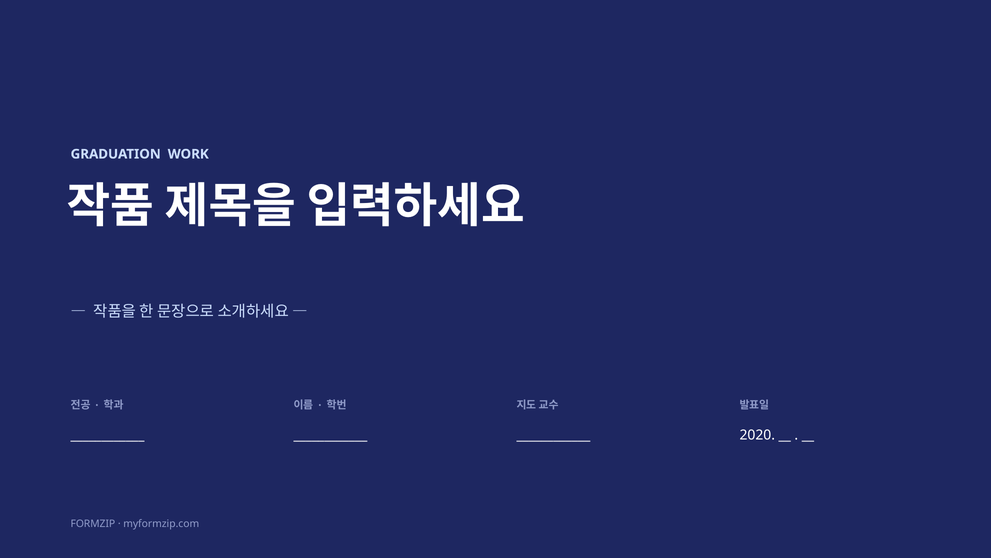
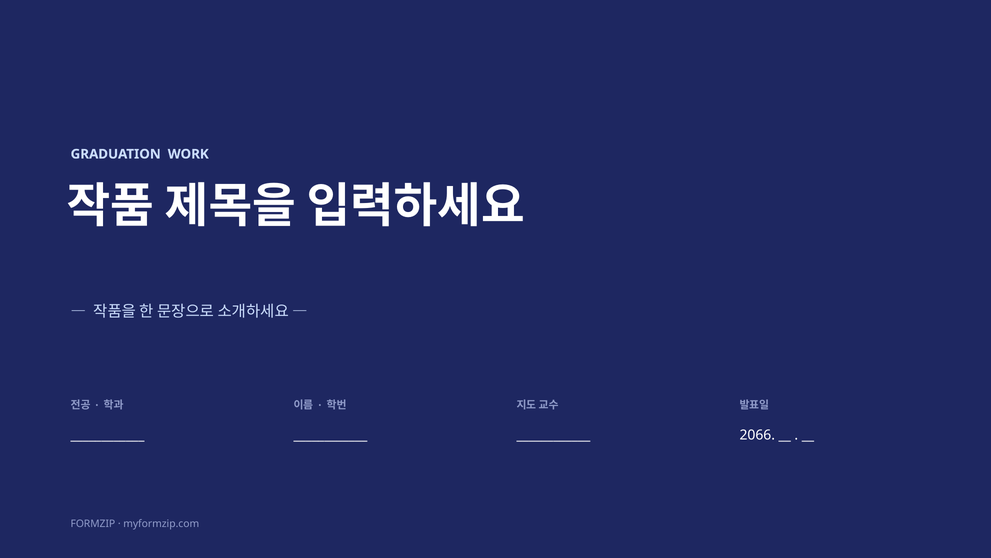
2020: 2020 -> 2066
